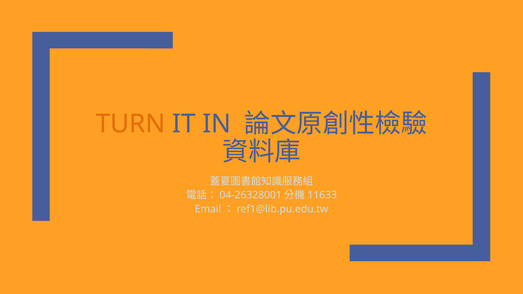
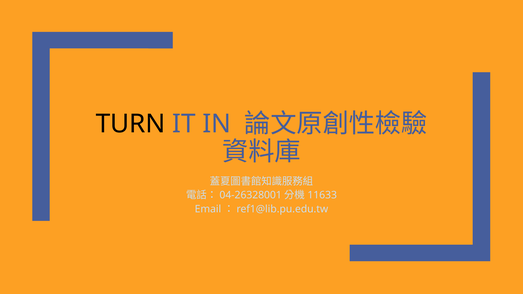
TURN colour: orange -> black
